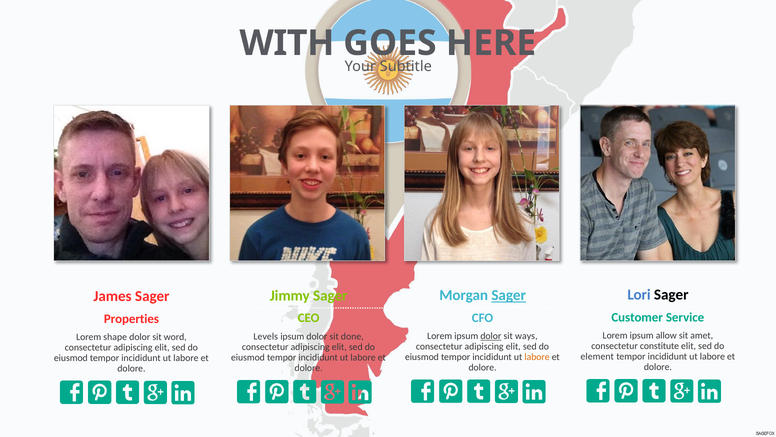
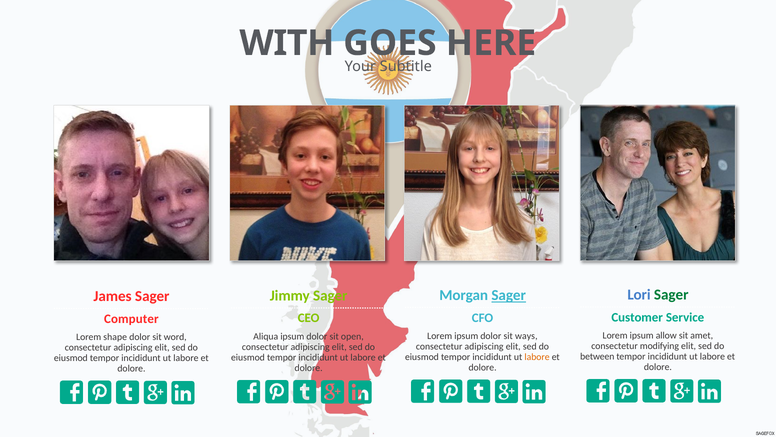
Sager at (671, 295) colour: black -> green
Properties: Properties -> Computer
dolor at (491, 336) underline: present -> none
Levels: Levels -> Aliqua
done: done -> open
constitute: constitute -> modifying
element: element -> between
